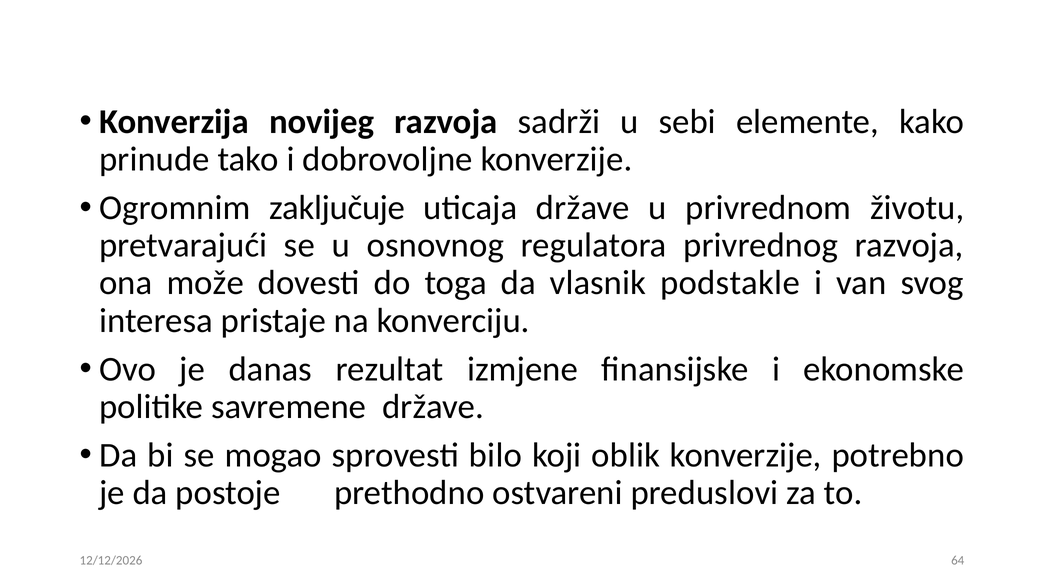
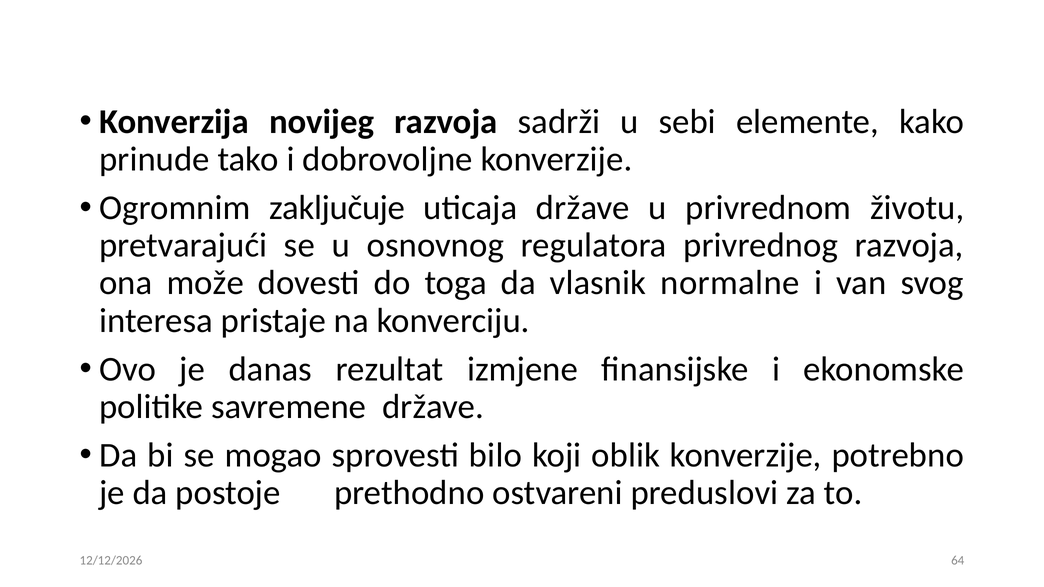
podstakle: podstakle -> normalne
